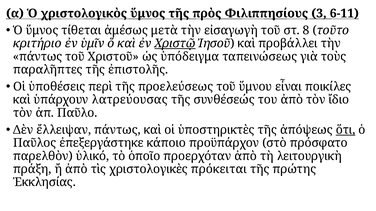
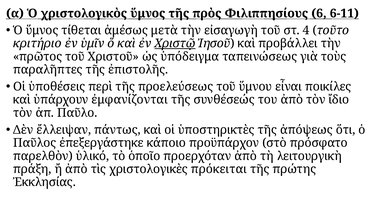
3: 3 -> 6
8: 8 -> 4
πάντως at (38, 57): πάντως -> πρῶτος
λατρεύουσας: λατρεύουσας -> ἐμφανίζονται
ὅτι underline: present -> none
